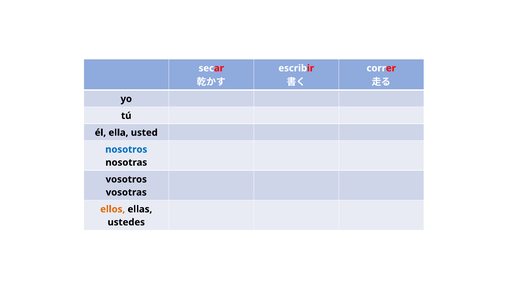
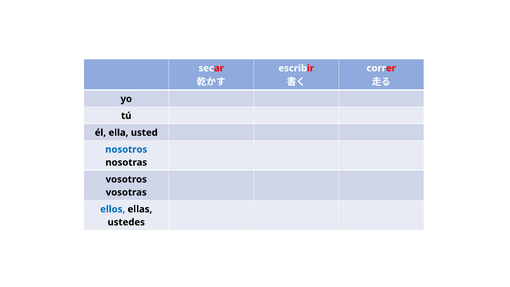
ellos colour: orange -> blue
